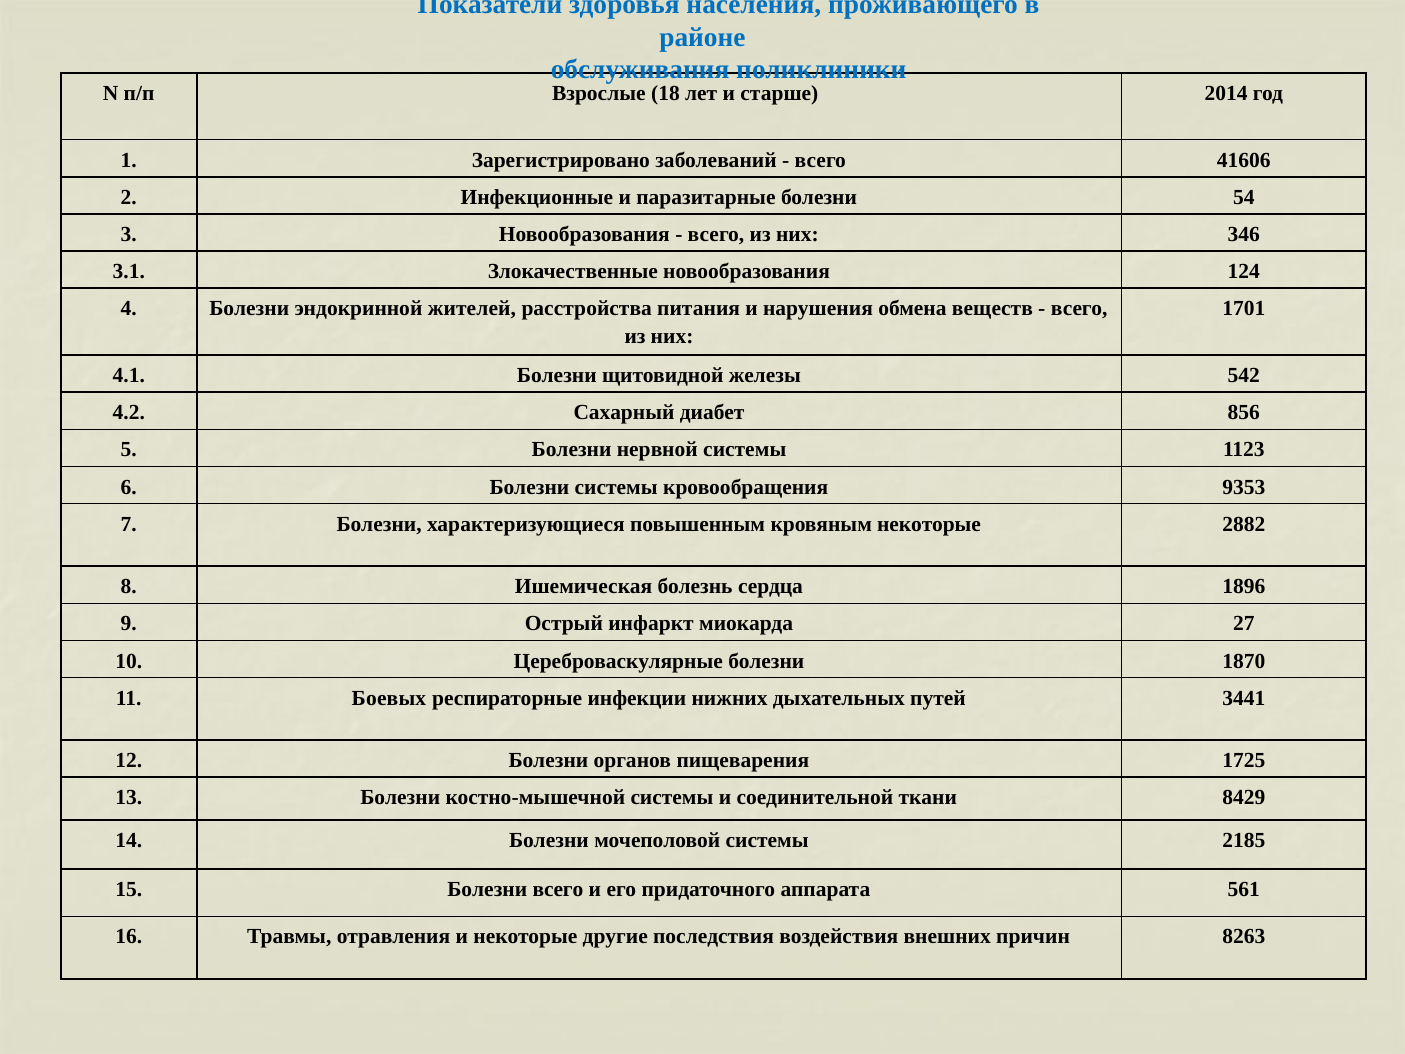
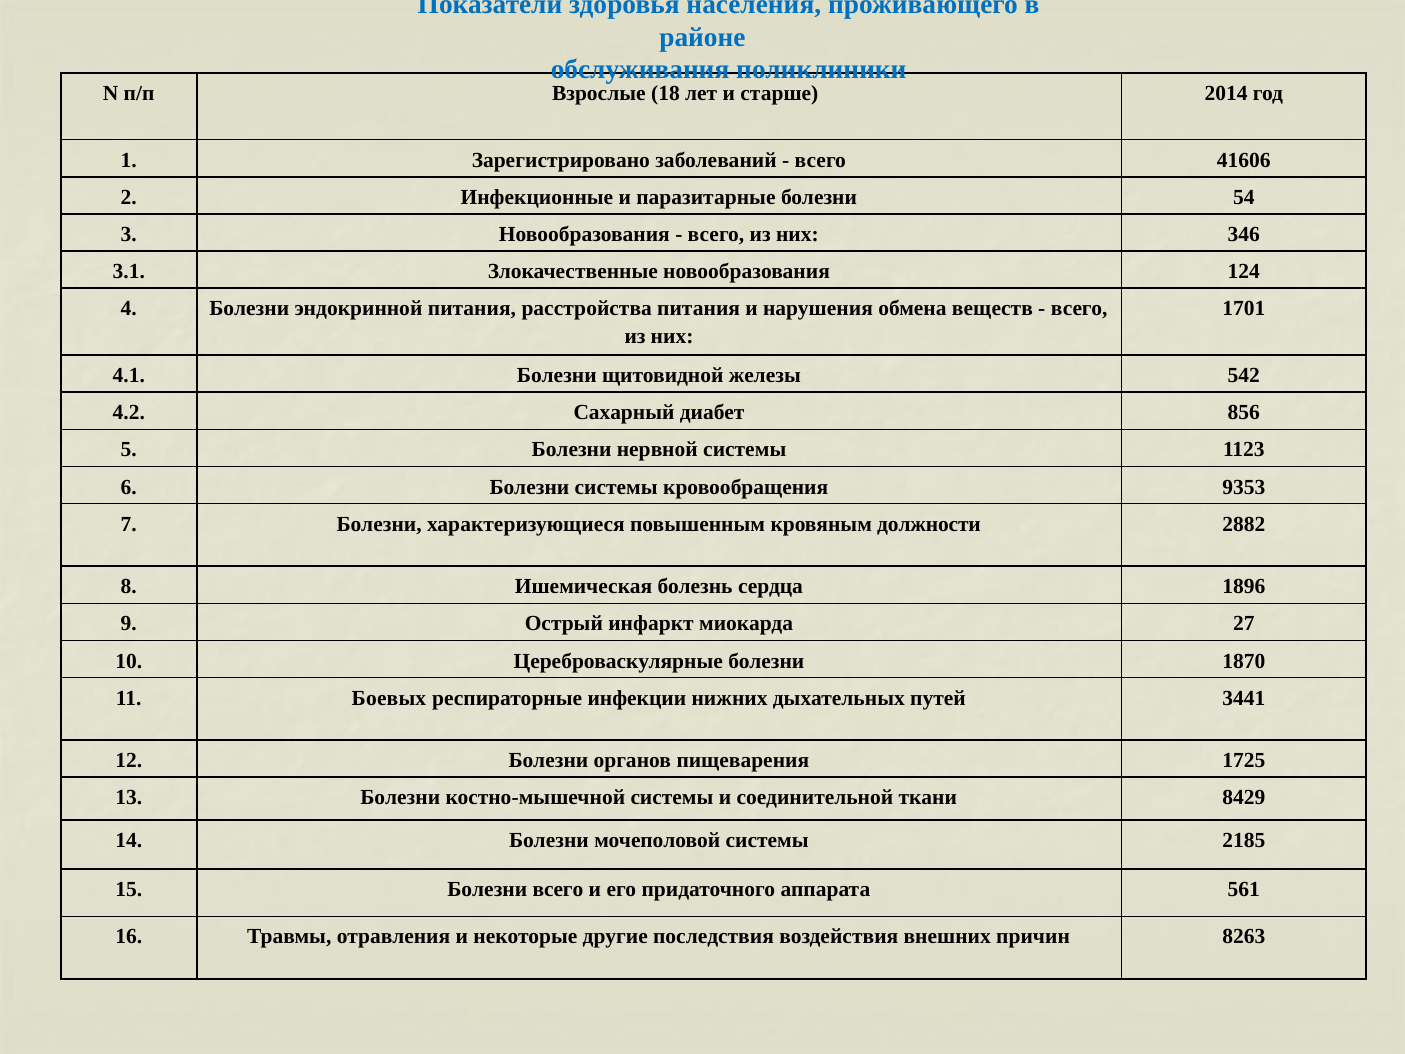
эндокринной жителей: жителей -> питания
кровяным некоторые: некоторые -> должности
